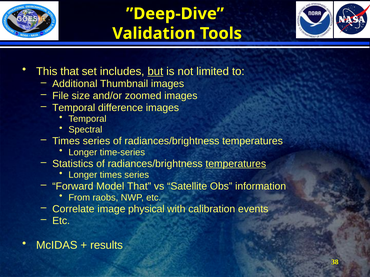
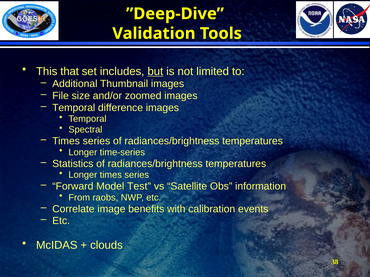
temperatures at (236, 164) underline: present -> none
Model That: That -> Test
physical: physical -> benefits
results: results -> clouds
